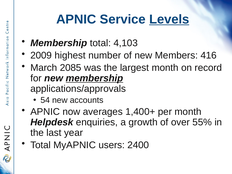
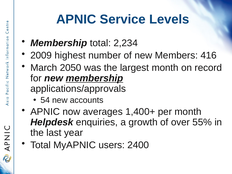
Levels underline: present -> none
4,103: 4,103 -> 2,234
2085: 2085 -> 2050
